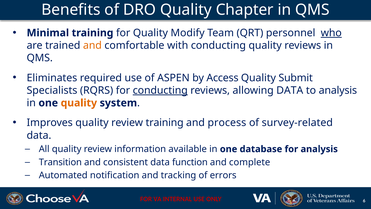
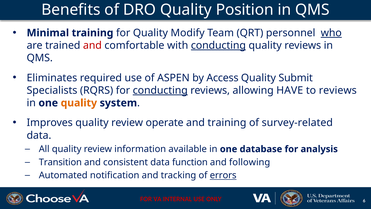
Chapter: Chapter -> Position
and at (92, 45) colour: orange -> red
conducting at (218, 45) underline: none -> present
allowing DATA: DATA -> HAVE
to analysis: analysis -> reviews
review training: training -> operate
and process: process -> training
complete: complete -> following
errors underline: none -> present
